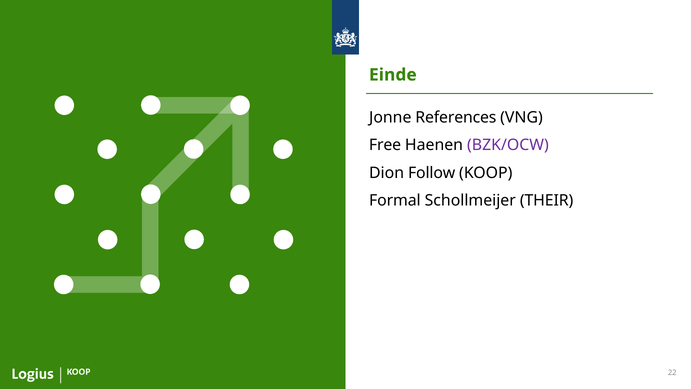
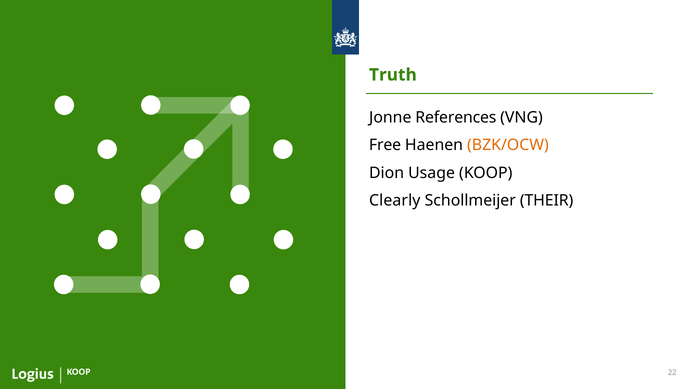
Einde: Einde -> Truth
BZK/OCW colour: purple -> orange
Follow: Follow -> Usage
Formal: Formal -> Clearly
